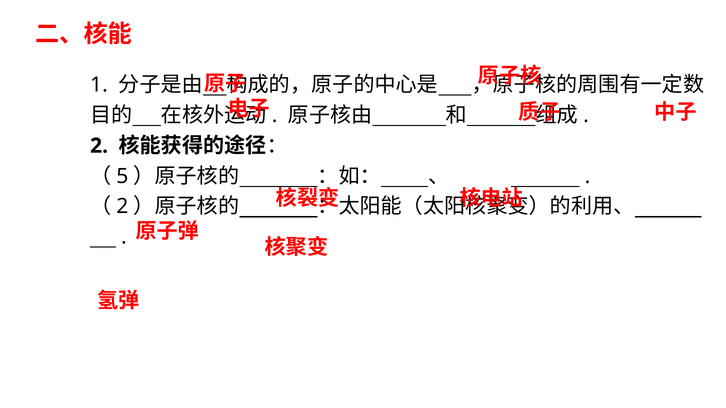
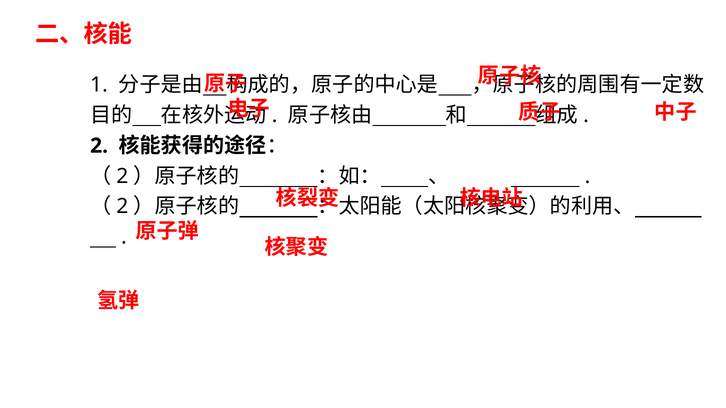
5 at (122, 176): 5 -> 2
